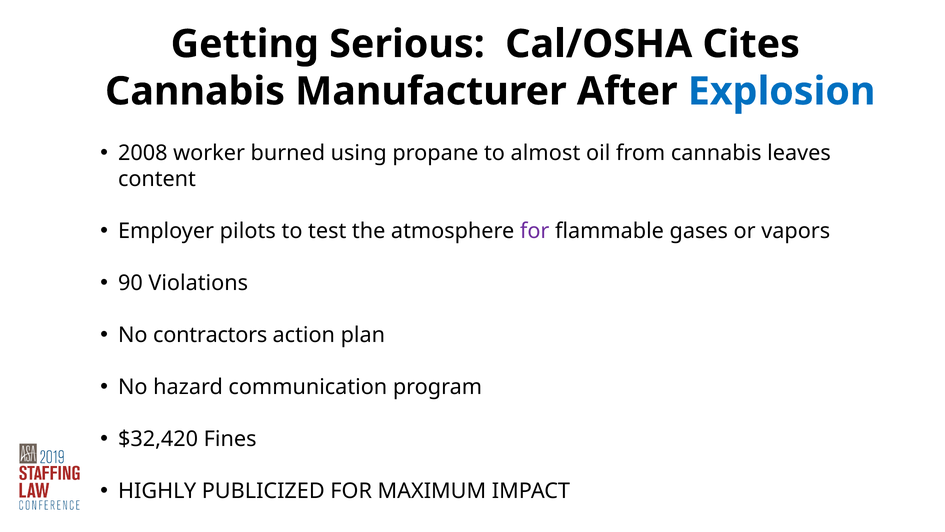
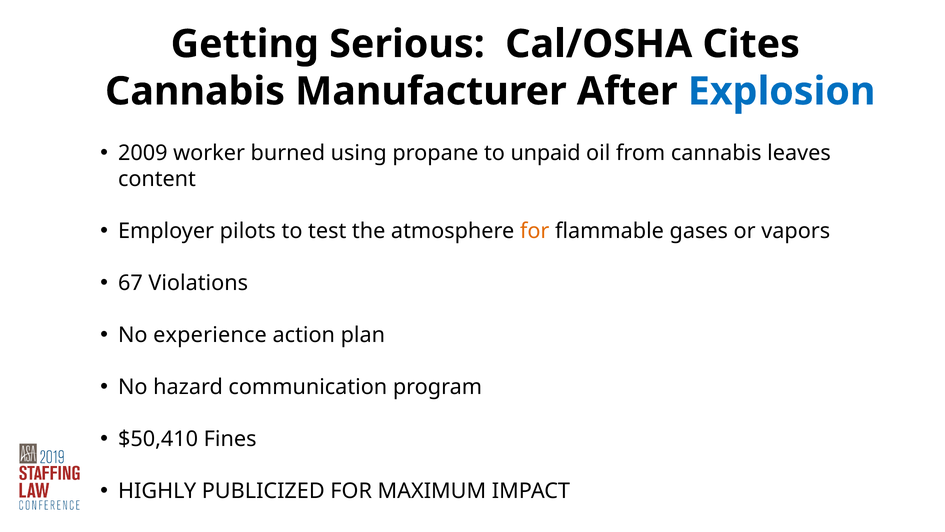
2008: 2008 -> 2009
almost: almost -> unpaid
for at (535, 231) colour: purple -> orange
90: 90 -> 67
contractors: contractors -> experience
$32,420: $32,420 -> $50,410
